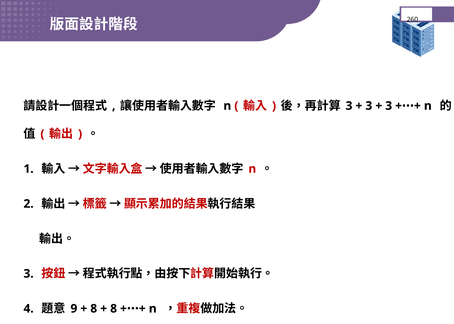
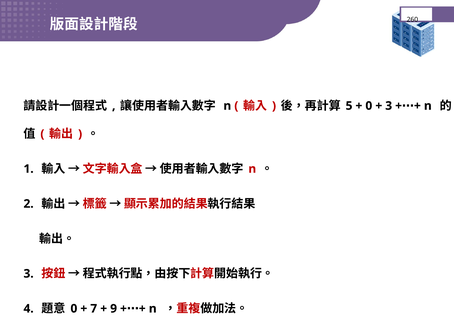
3 at (349, 106): 3 -> 5
3 at (369, 106): 3 -> 0
9 at (74, 309): 9 -> 0
8 at (94, 309): 8 -> 7
8 at (114, 309): 8 -> 9
